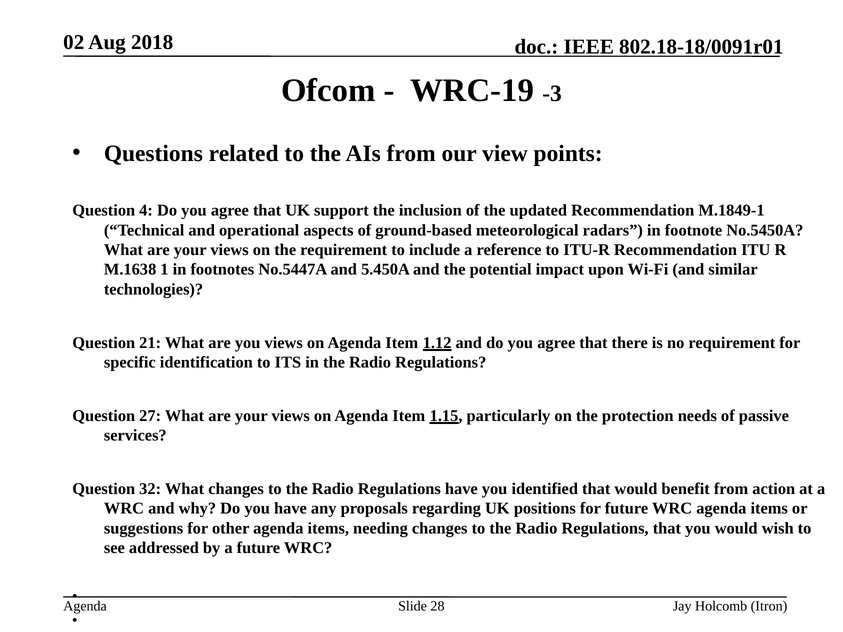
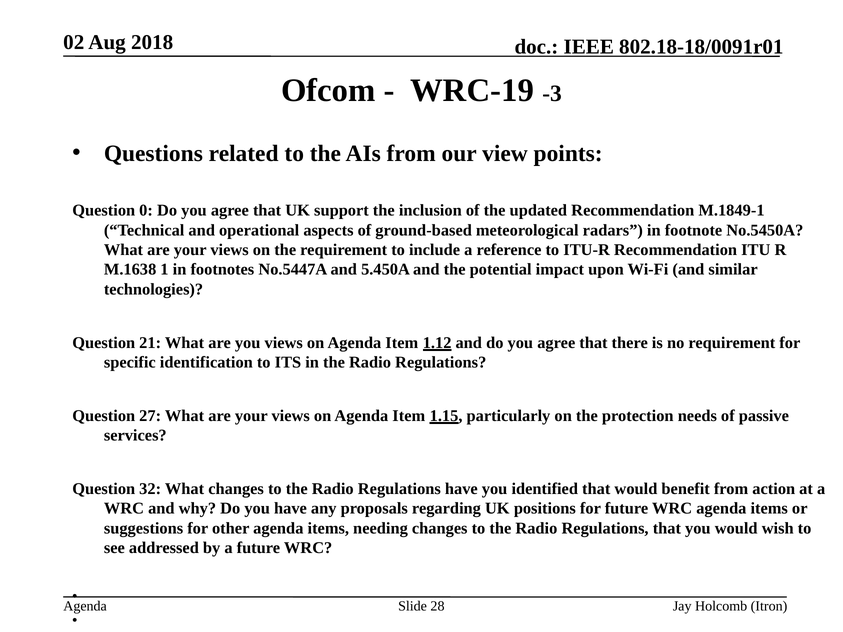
4: 4 -> 0
